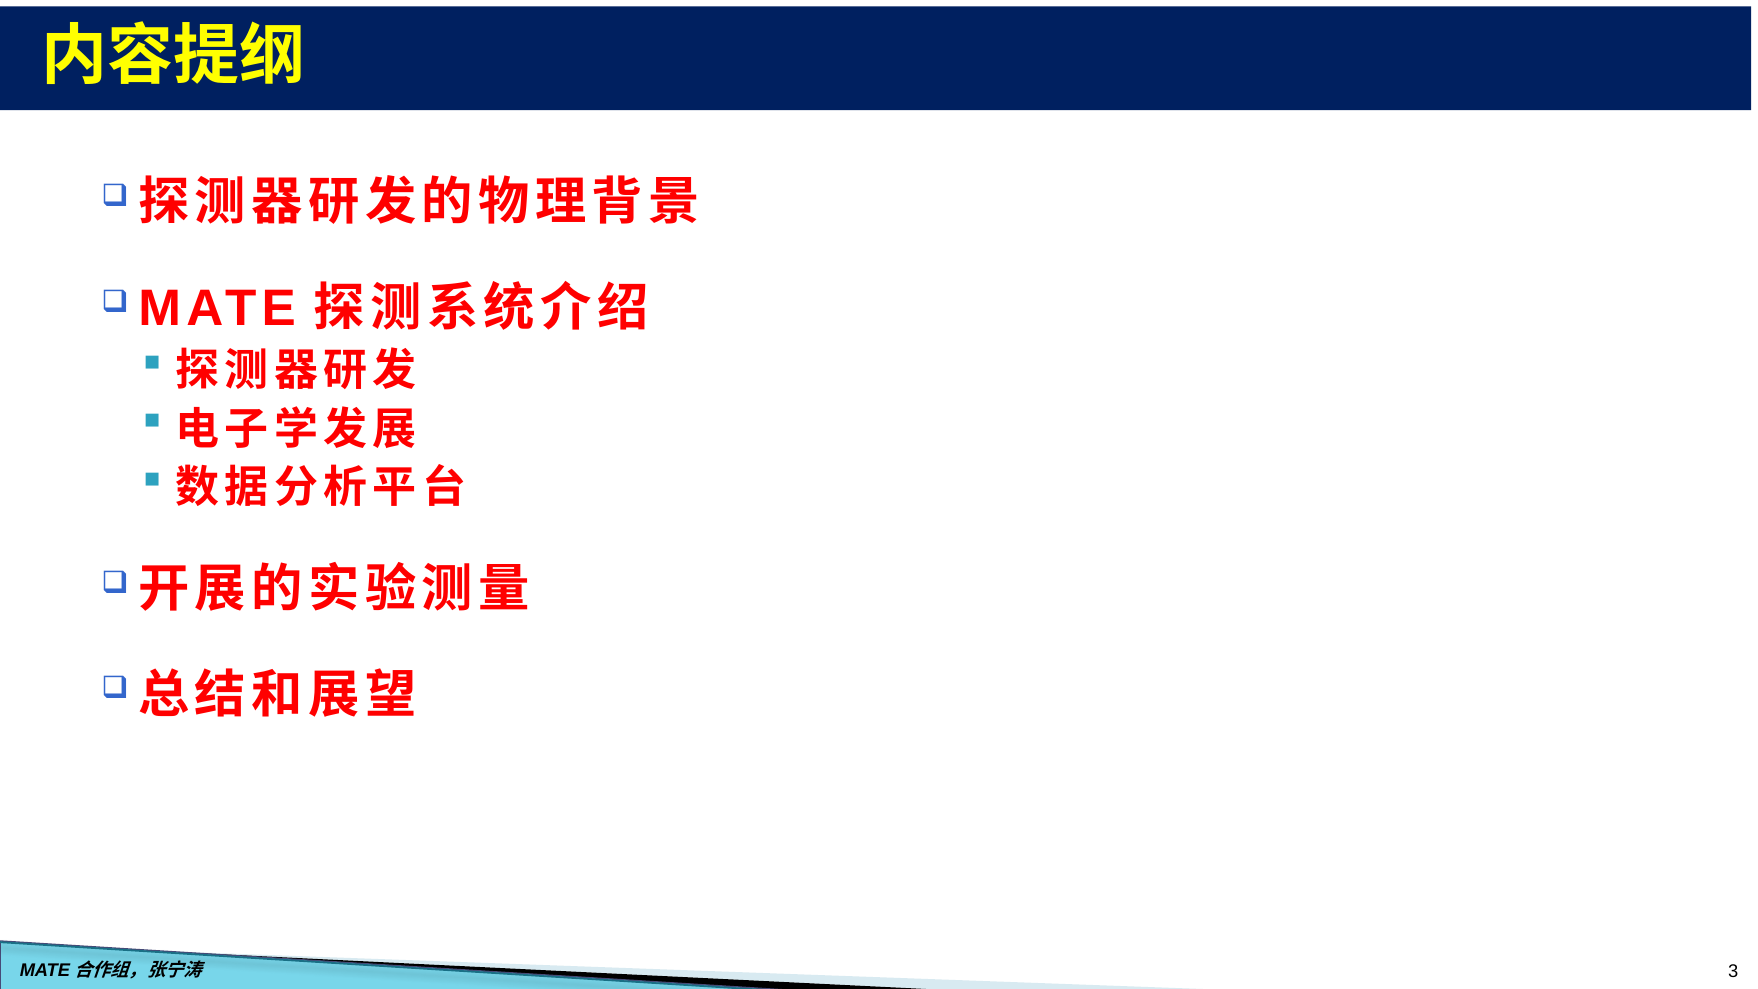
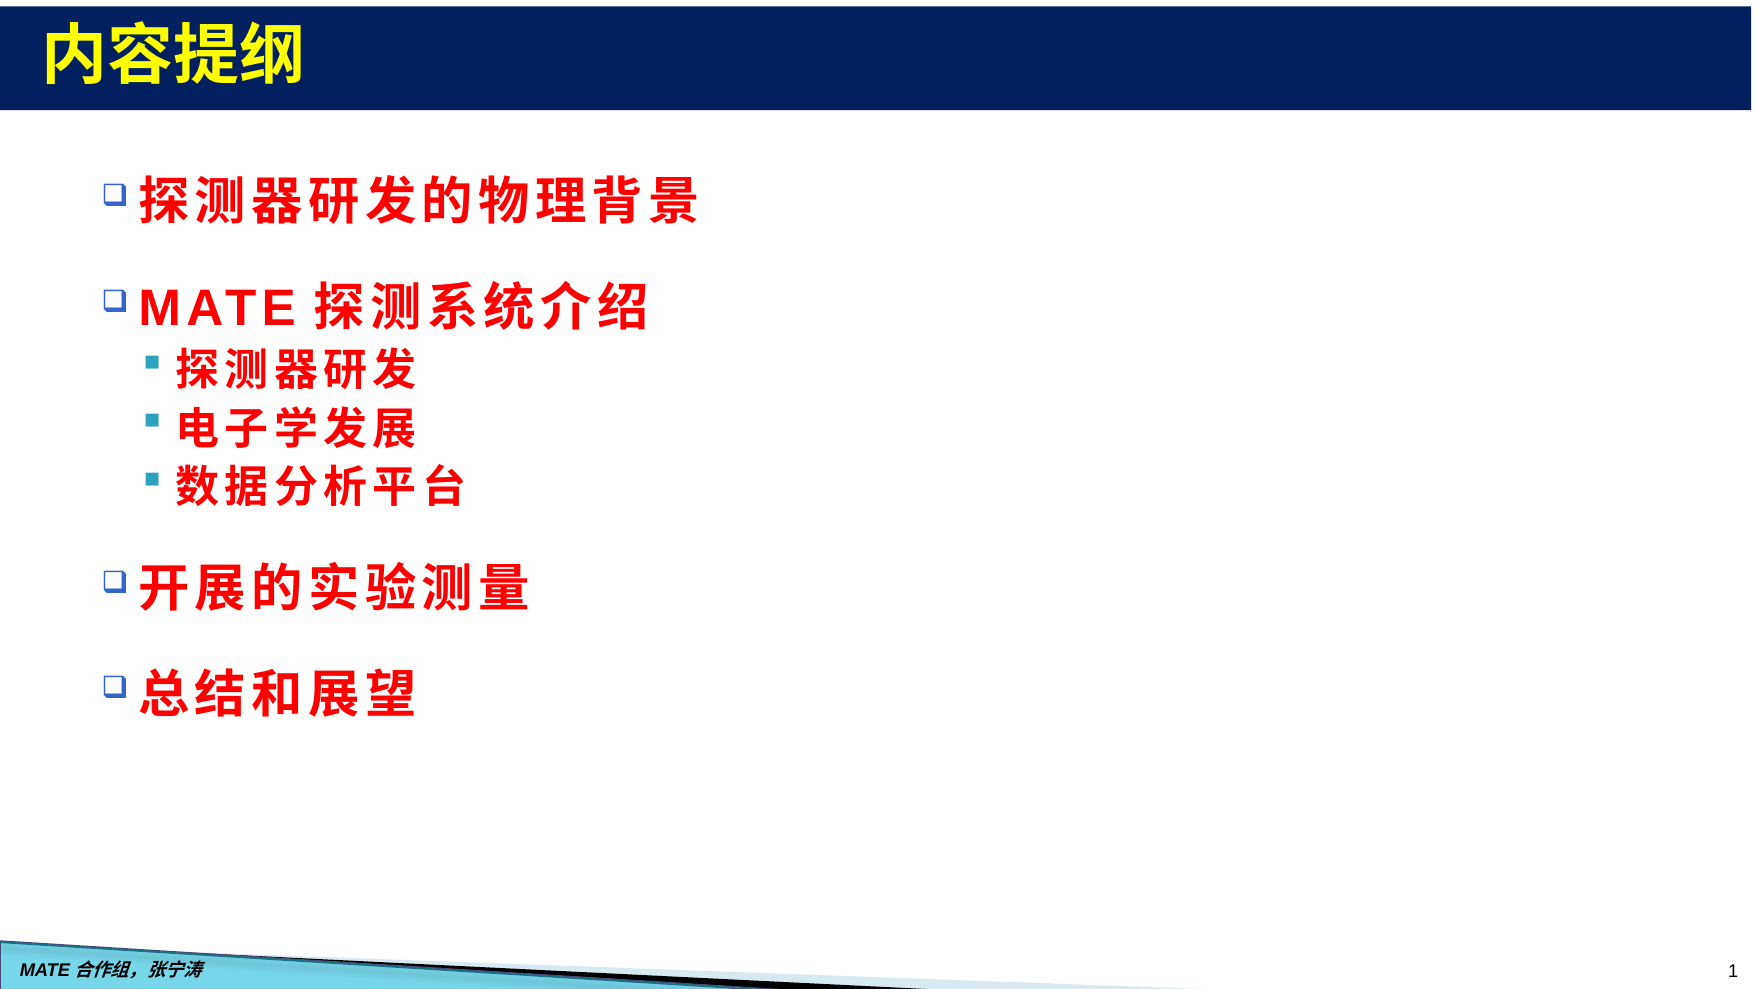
3: 3 -> 1
